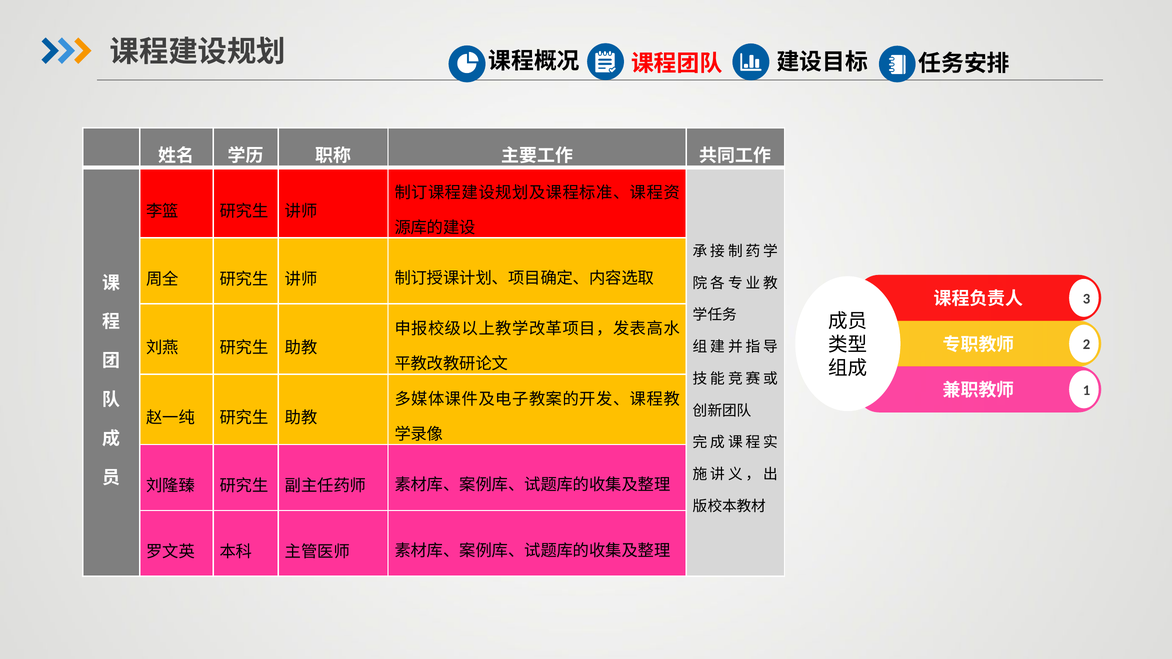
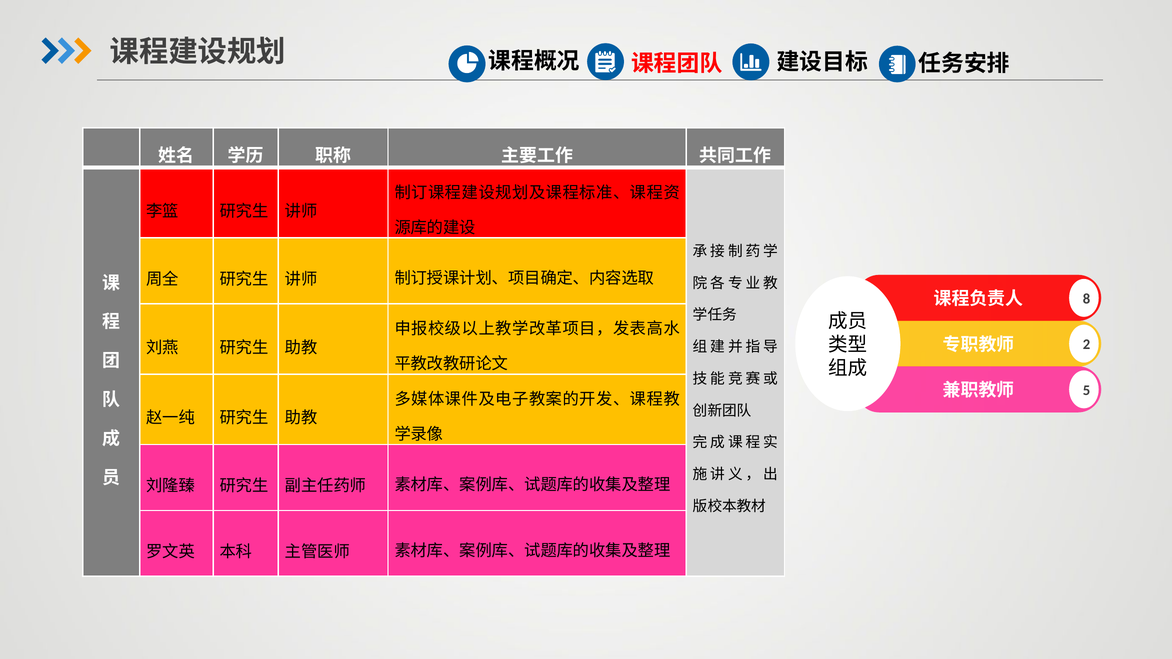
3: 3 -> 8
1: 1 -> 5
